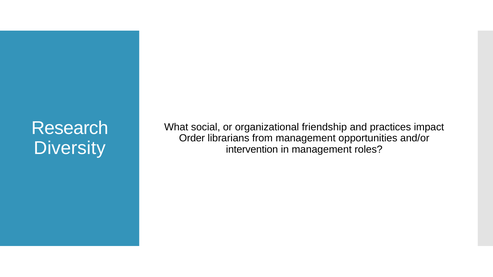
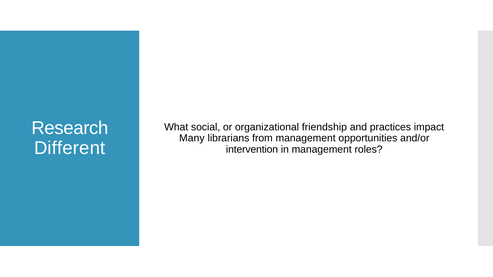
Order: Order -> Many
Diversity: Diversity -> Different
